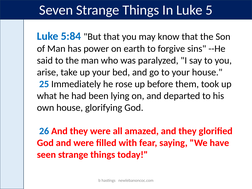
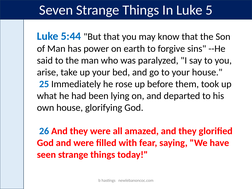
5:84: 5:84 -> 5:44
